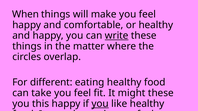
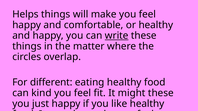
When at (25, 14): When -> Helps
take: take -> kind
this: this -> just
you at (100, 104) underline: present -> none
